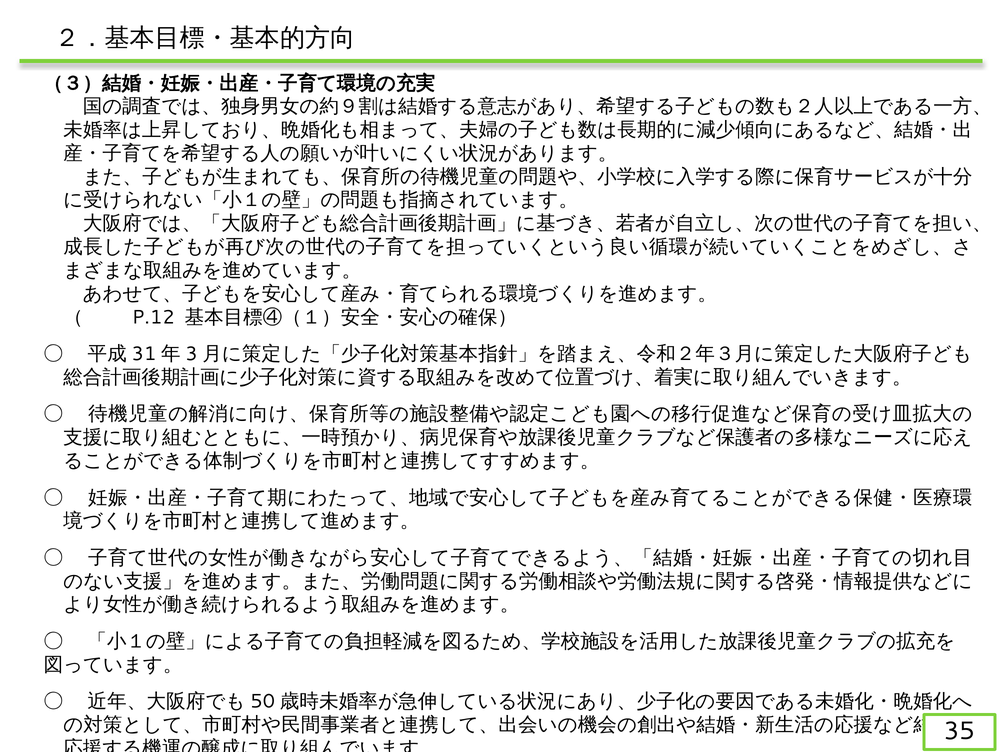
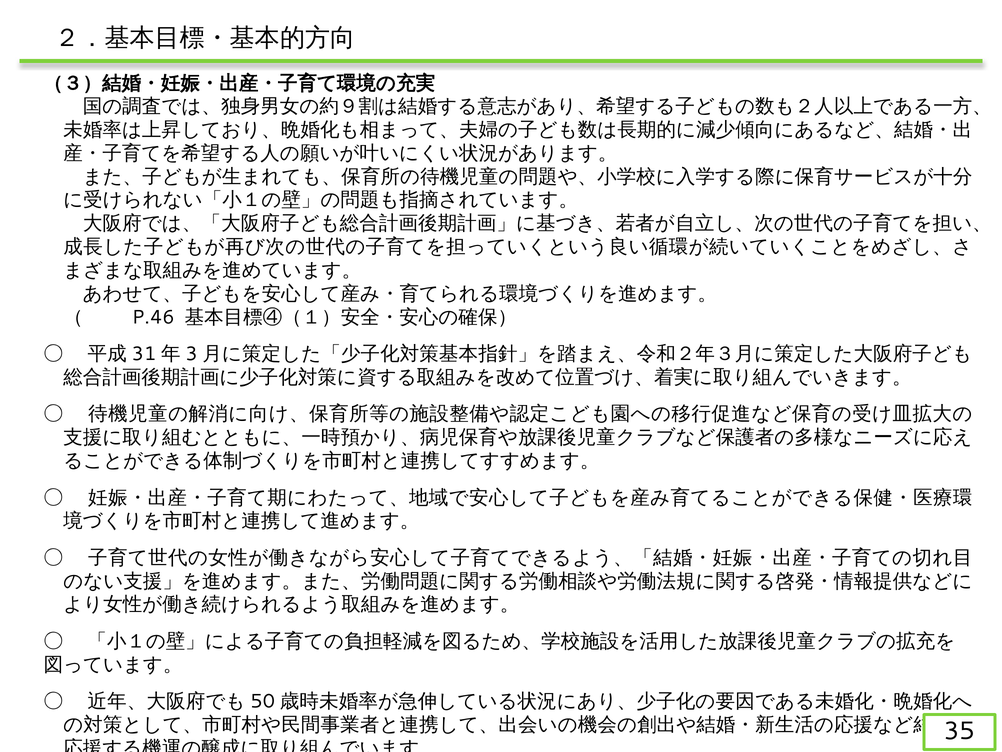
P.12: P.12 -> P.46
